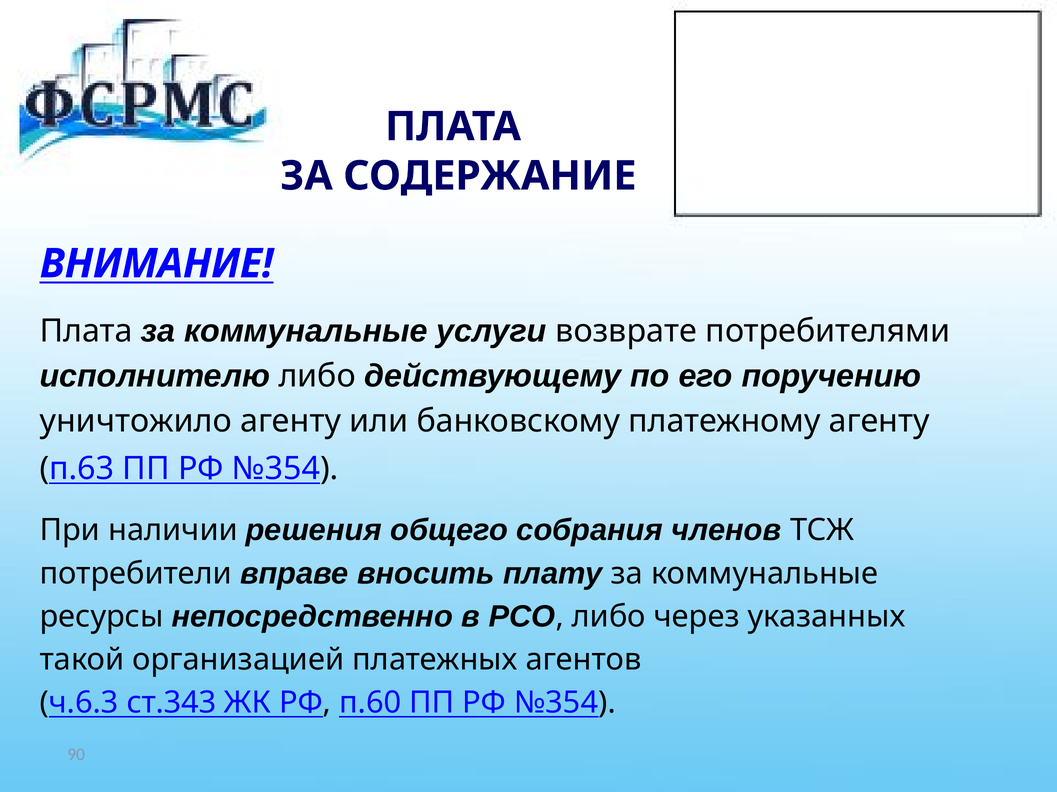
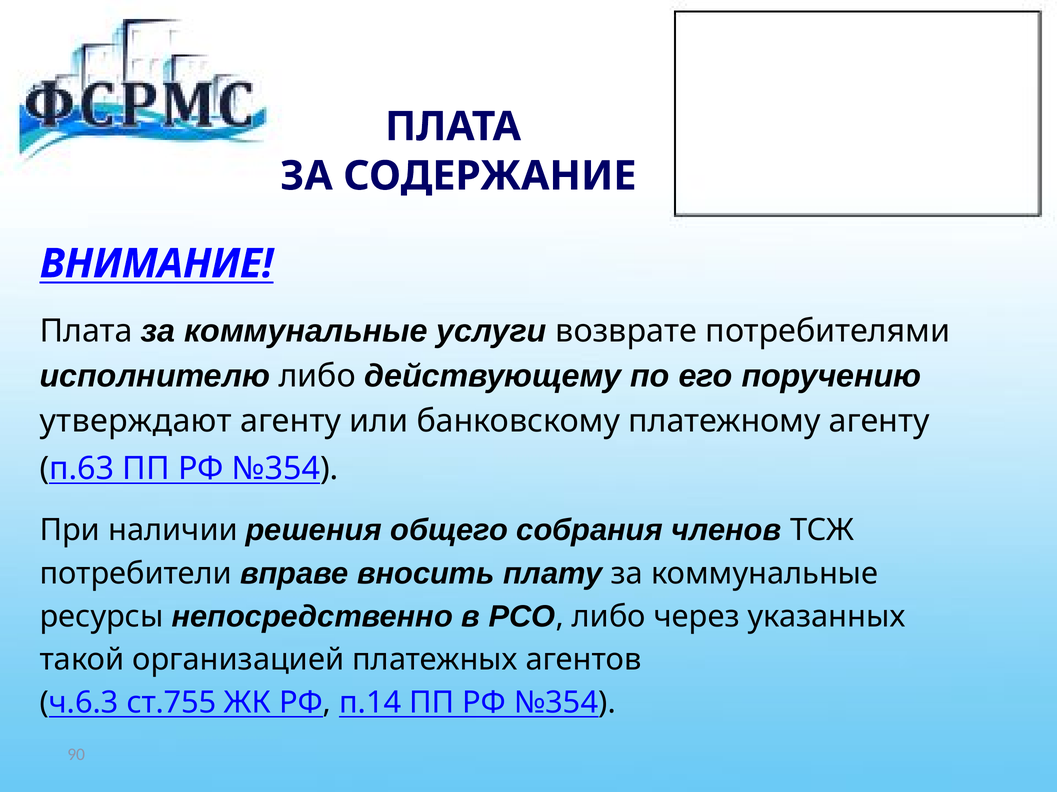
уничтожило: уничтожило -> утверждают
ст.343: ст.343 -> ст.755
п.60: п.60 -> п.14
